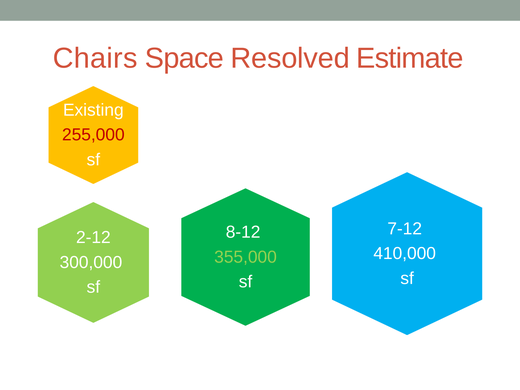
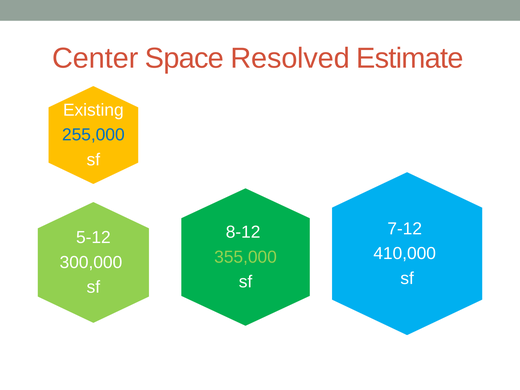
Chairs: Chairs -> Center
255,000 colour: red -> blue
2-12: 2-12 -> 5-12
